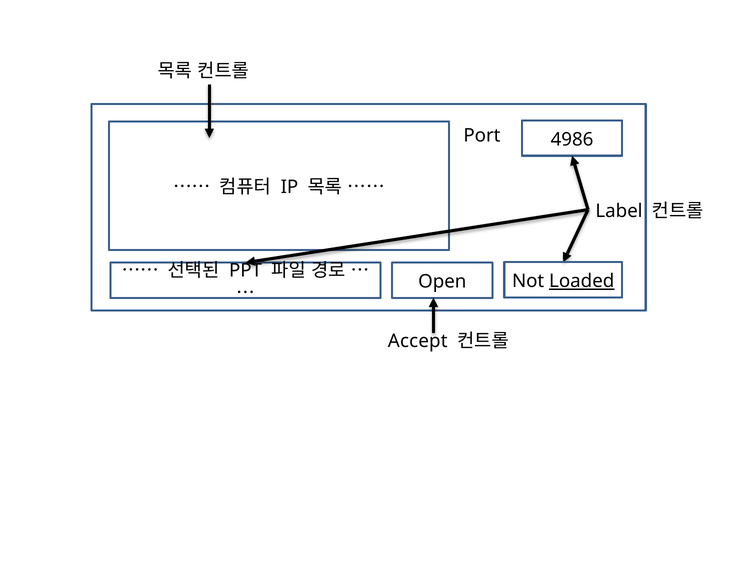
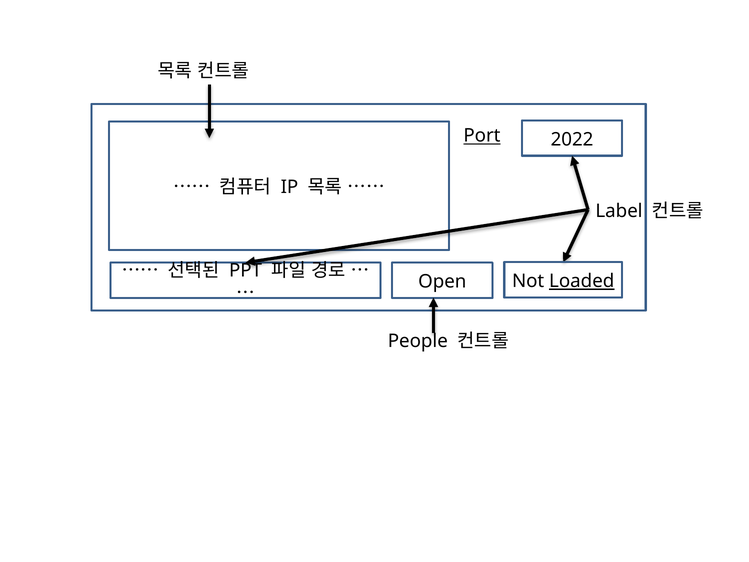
Port underline: none -> present
4986: 4986 -> 2022
Accept: Accept -> People
